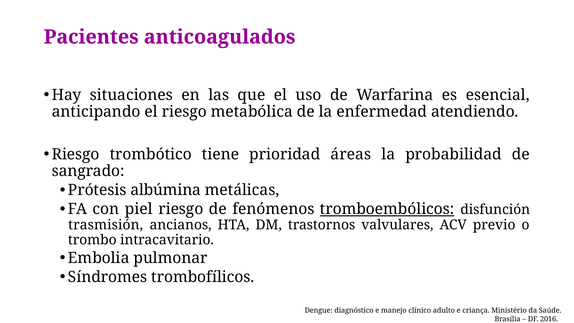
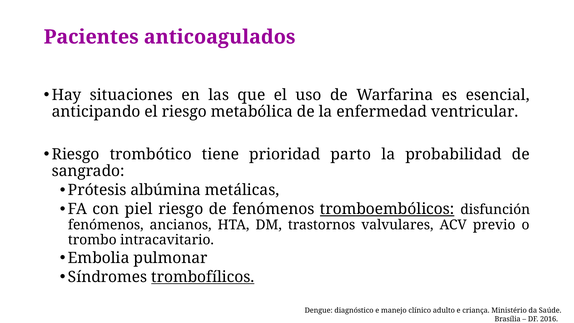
atendiendo: atendiendo -> ventricular
áreas: áreas -> parto
trasmisión at (106, 225): trasmisión -> fenómenos
trombofílicos underline: none -> present
